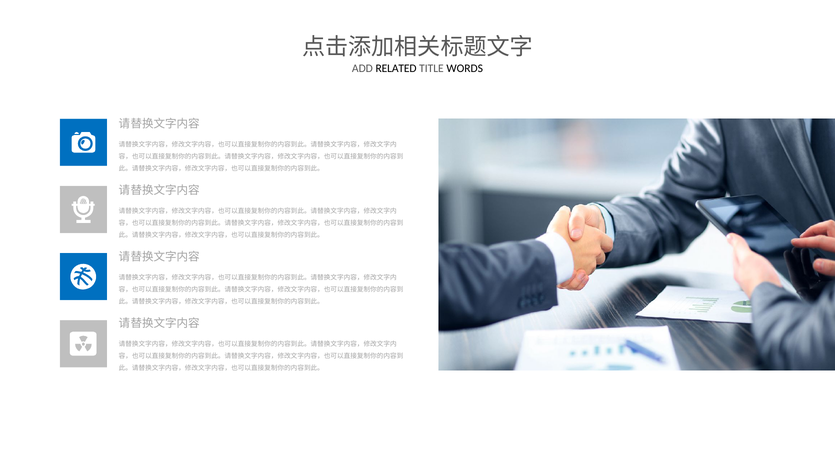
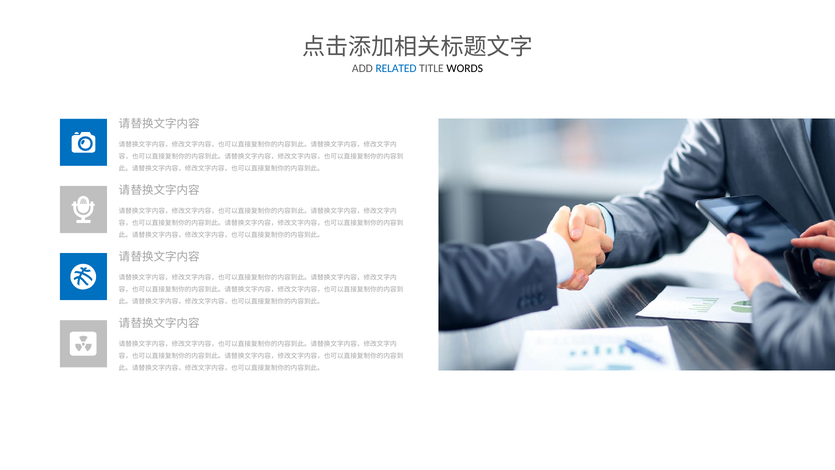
RELATED colour: black -> blue
